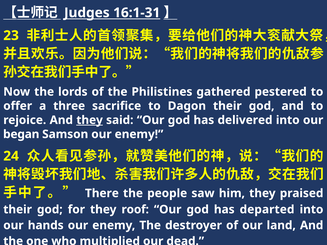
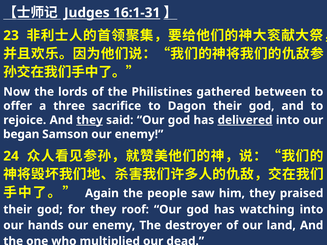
pestered: pestered -> between
delivered underline: none -> present
There: There -> Again
departed: departed -> watching
